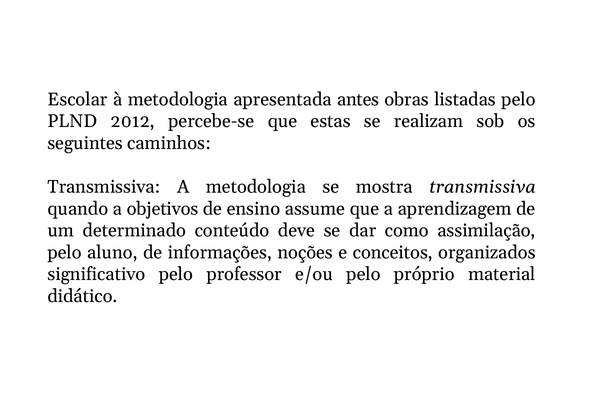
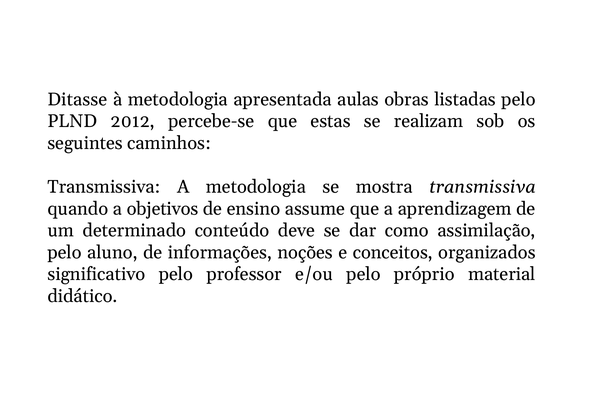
Escolar: Escolar -> Ditasse
antes: antes -> aulas
